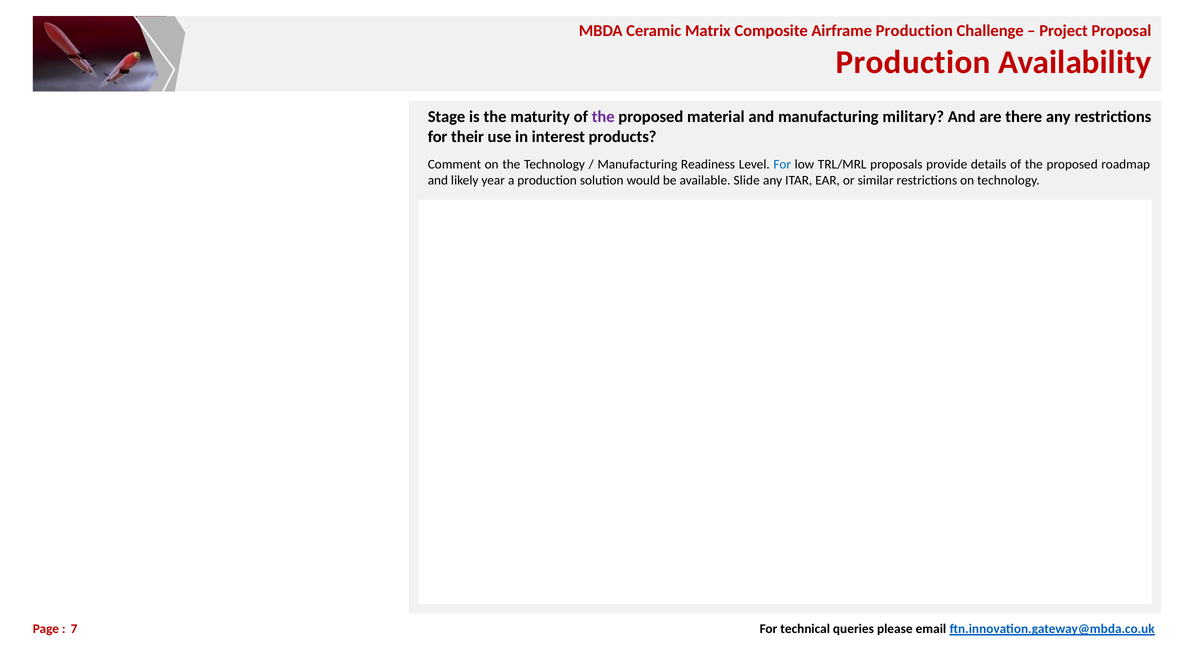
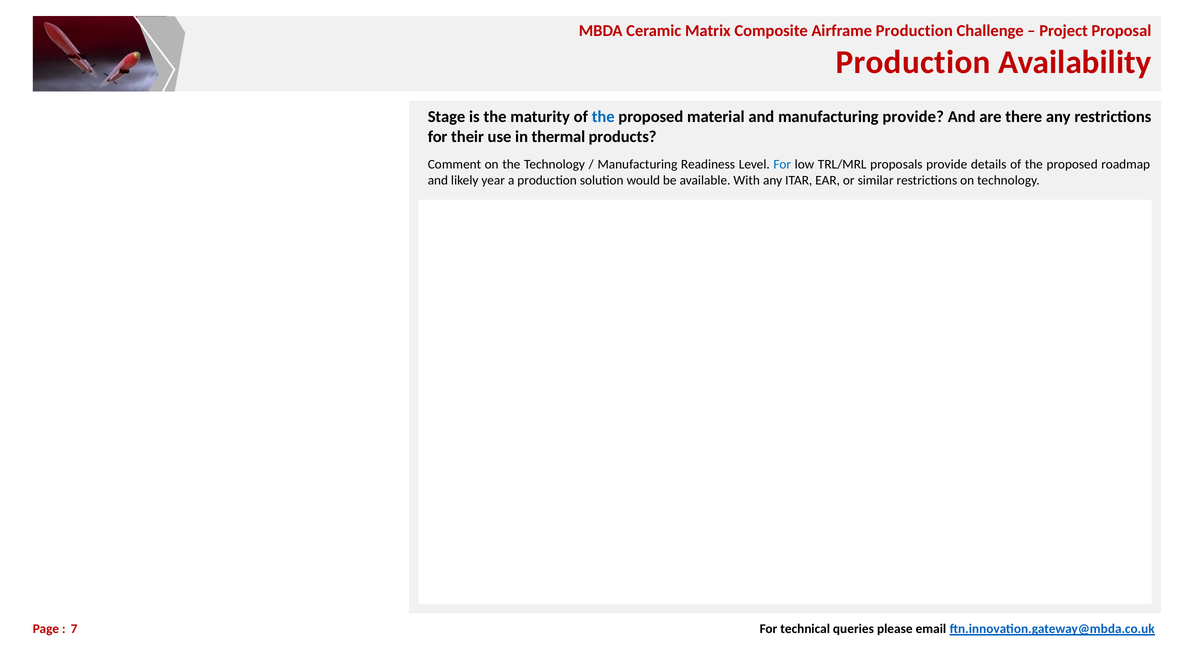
the at (603, 117) colour: purple -> blue
manufacturing military: military -> provide
interest: interest -> thermal
Slide: Slide -> With
